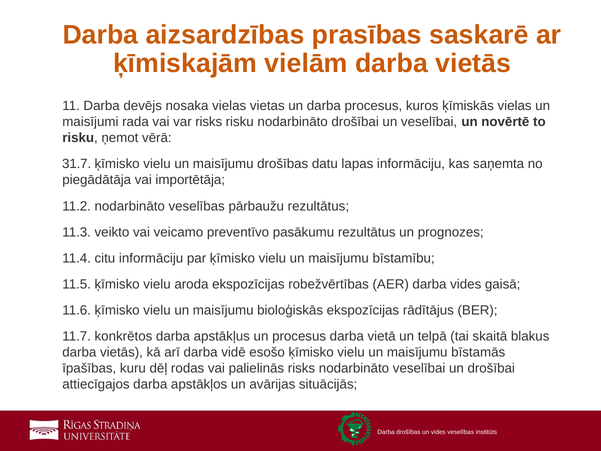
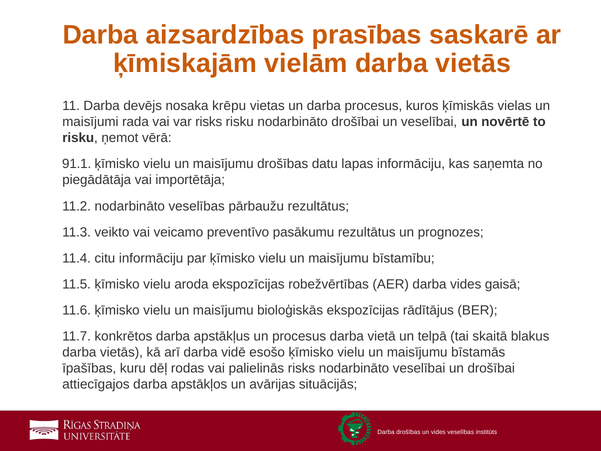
nosaka vielas: vielas -> krēpu
31.7: 31.7 -> 91.1
